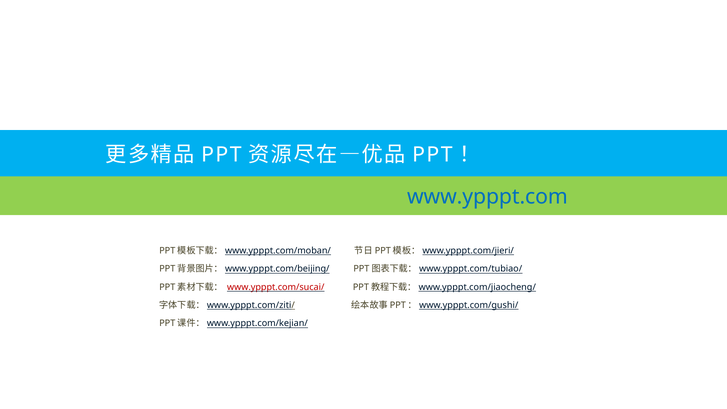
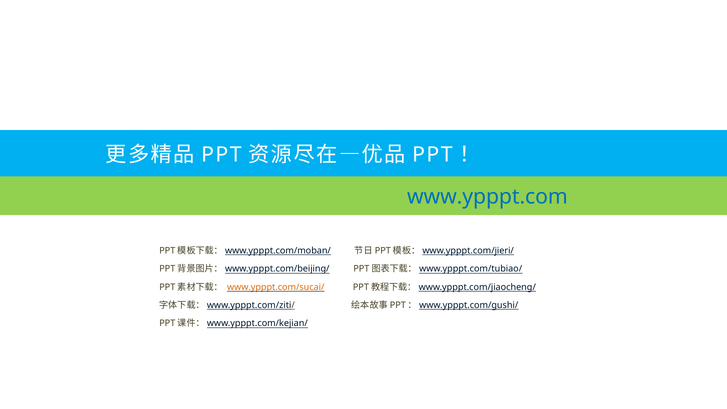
www.ypppt.com/sucai/ colour: red -> orange
